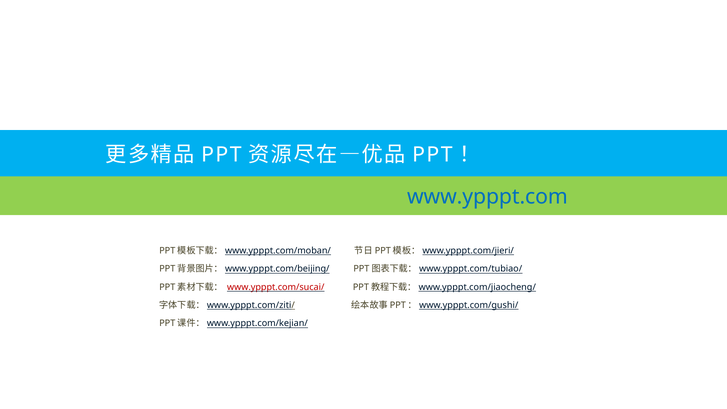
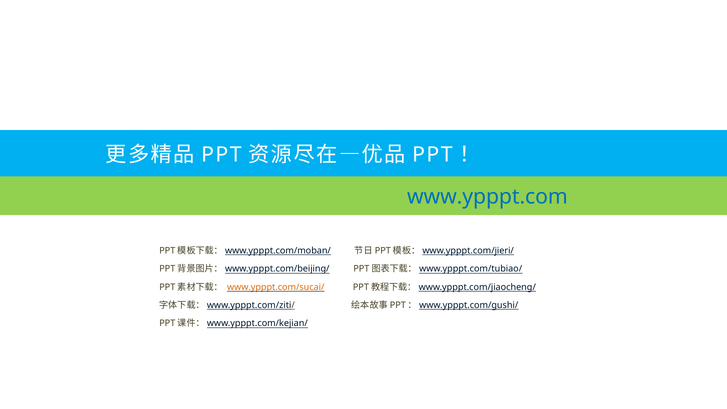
www.ypppt.com/sucai/ colour: red -> orange
